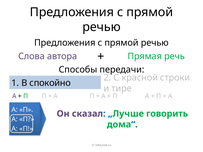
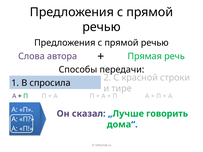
спокойно: спокойно -> спросила
